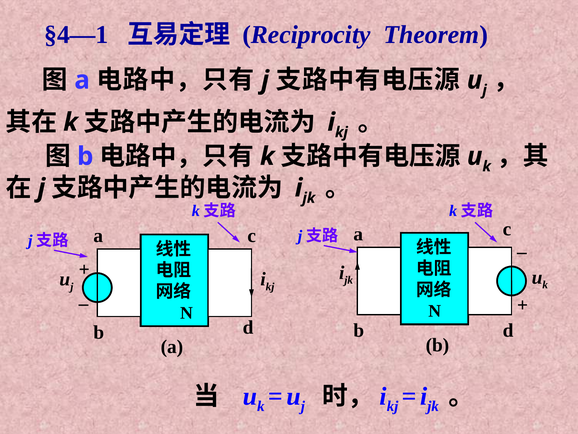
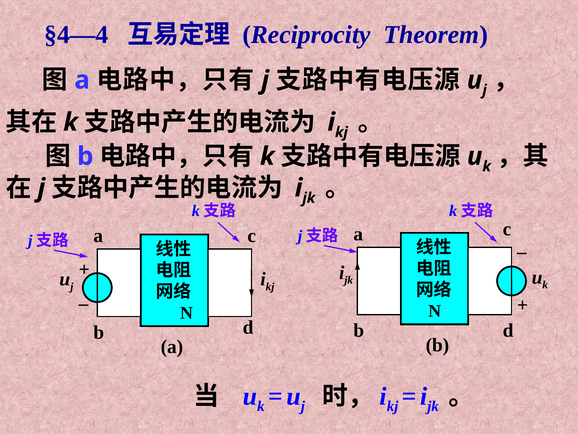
§4—1: §4—1 -> §4—4
